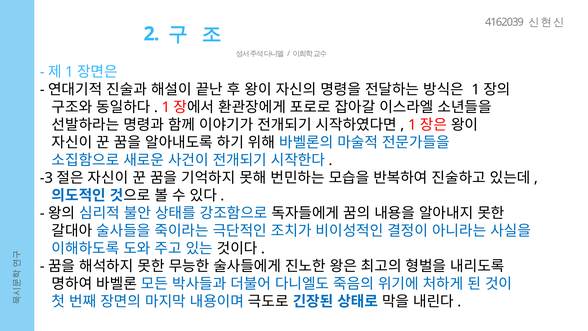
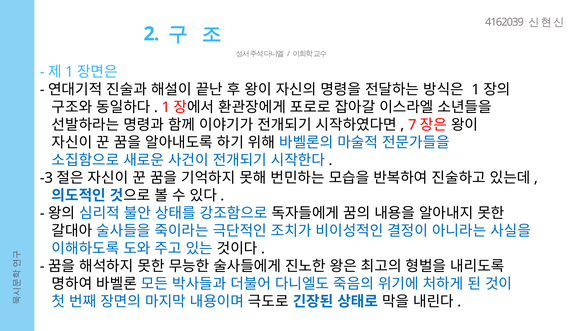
1 at (412, 125): 1 -> 7
